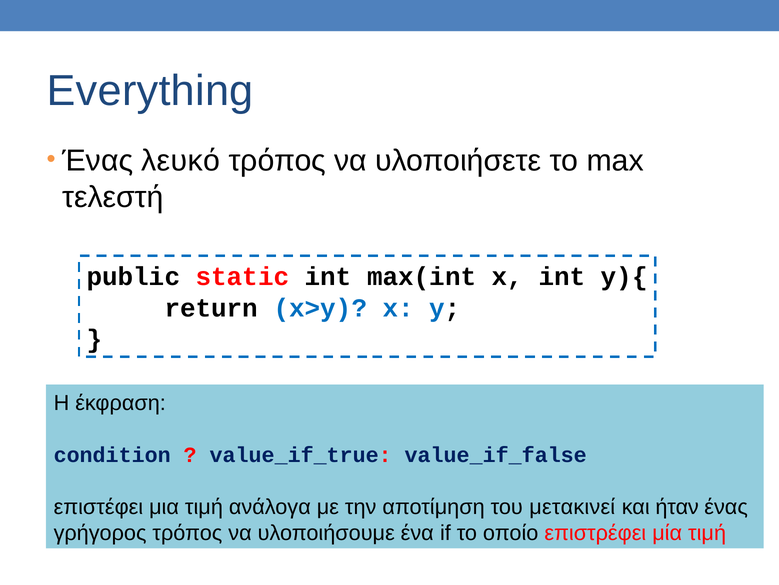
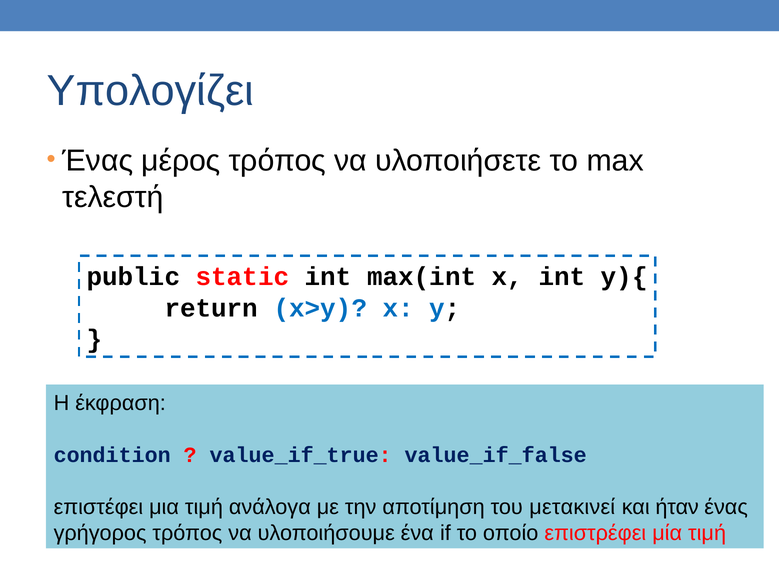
Everything: Everything -> Υπολογίζει
λευκό: λευκό -> μέρος
